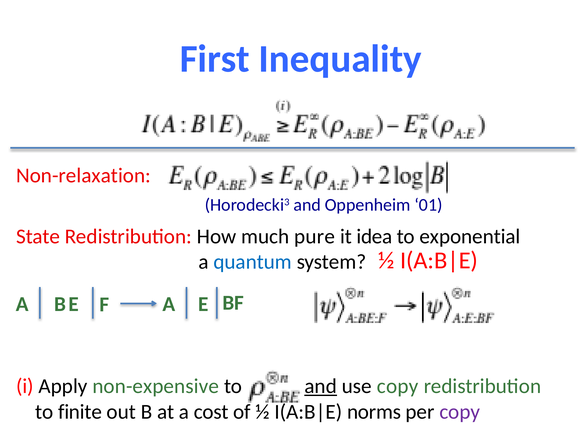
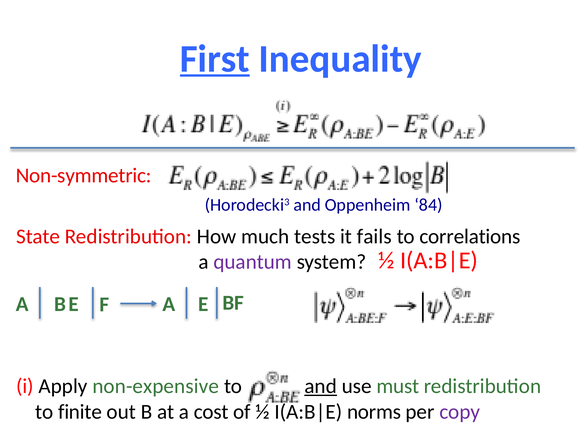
First underline: none -> present
Non-relaxation: Non-relaxation -> Non-symmetric
01: 01 -> 84
pure: pure -> tests
idea: idea -> fails
exponential: exponential -> correlations
quantum colour: blue -> purple
use copy: copy -> must
